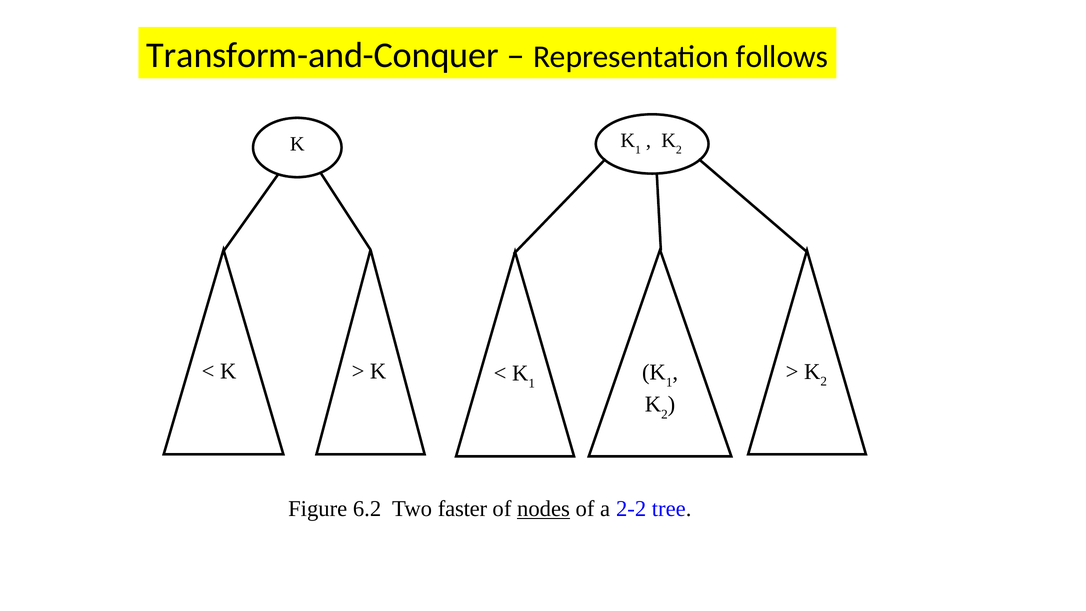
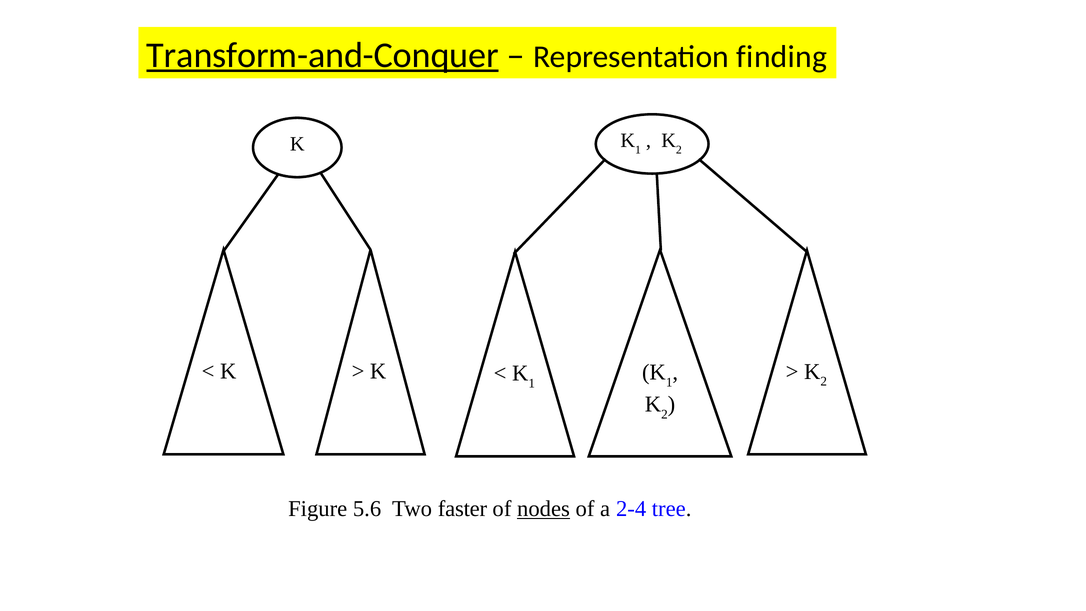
Transform-and-Conquer underline: none -> present
follows: follows -> finding
6.2: 6.2 -> 5.6
2-2: 2-2 -> 2-4
